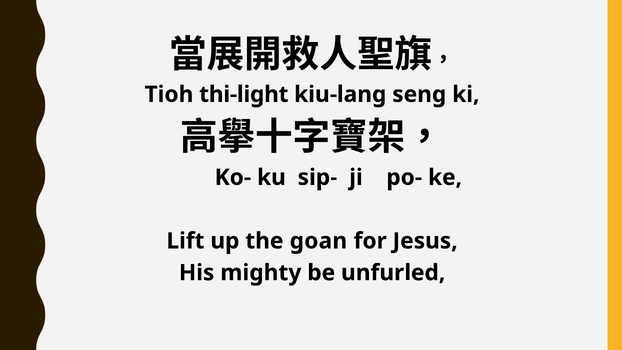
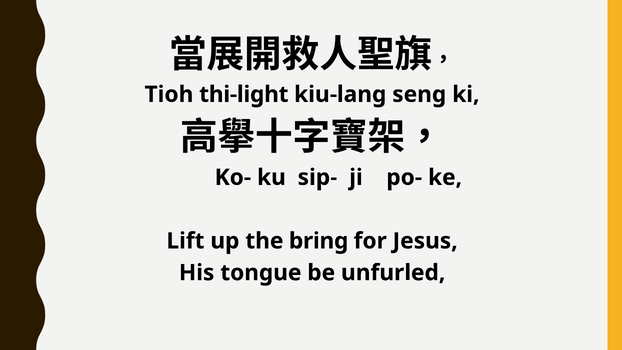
goan: goan -> bring
mighty: mighty -> tongue
